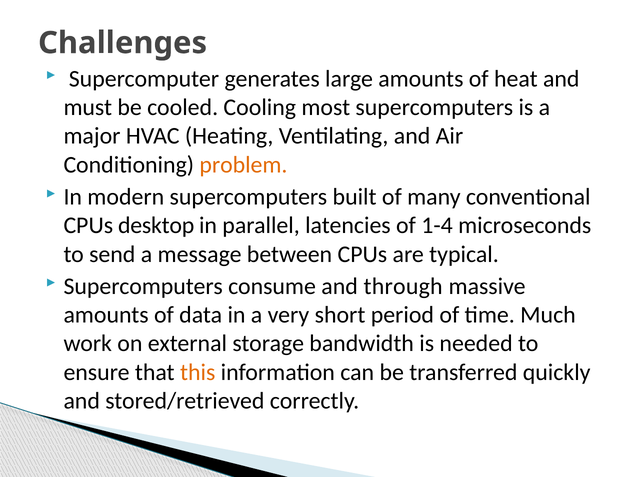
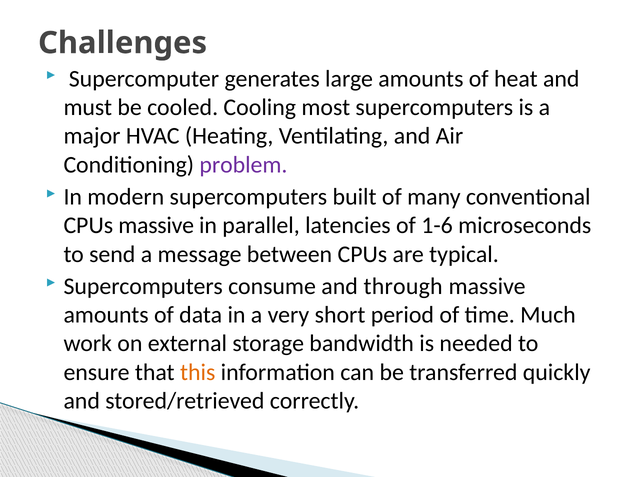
problem colour: orange -> purple
CPUs desktop: desktop -> massive
1-4: 1-4 -> 1-6
